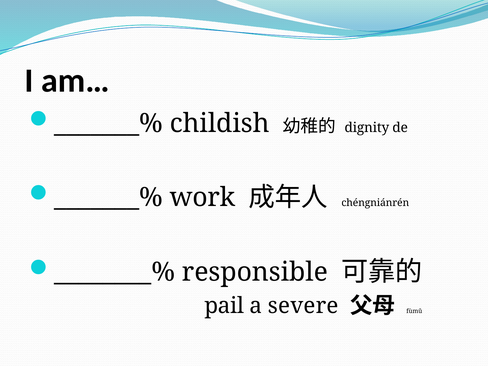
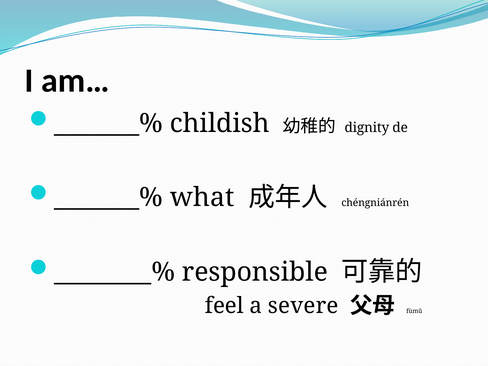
work: work -> what
pail: pail -> feel
